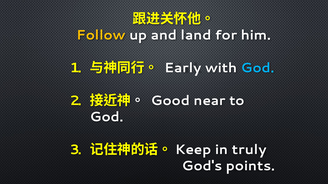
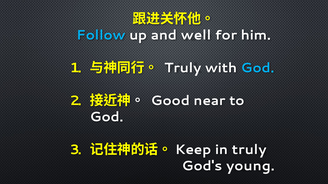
Follow colour: yellow -> light blue
land: land -> well
Early at (183, 68): Early -> Truly
points: points -> young
